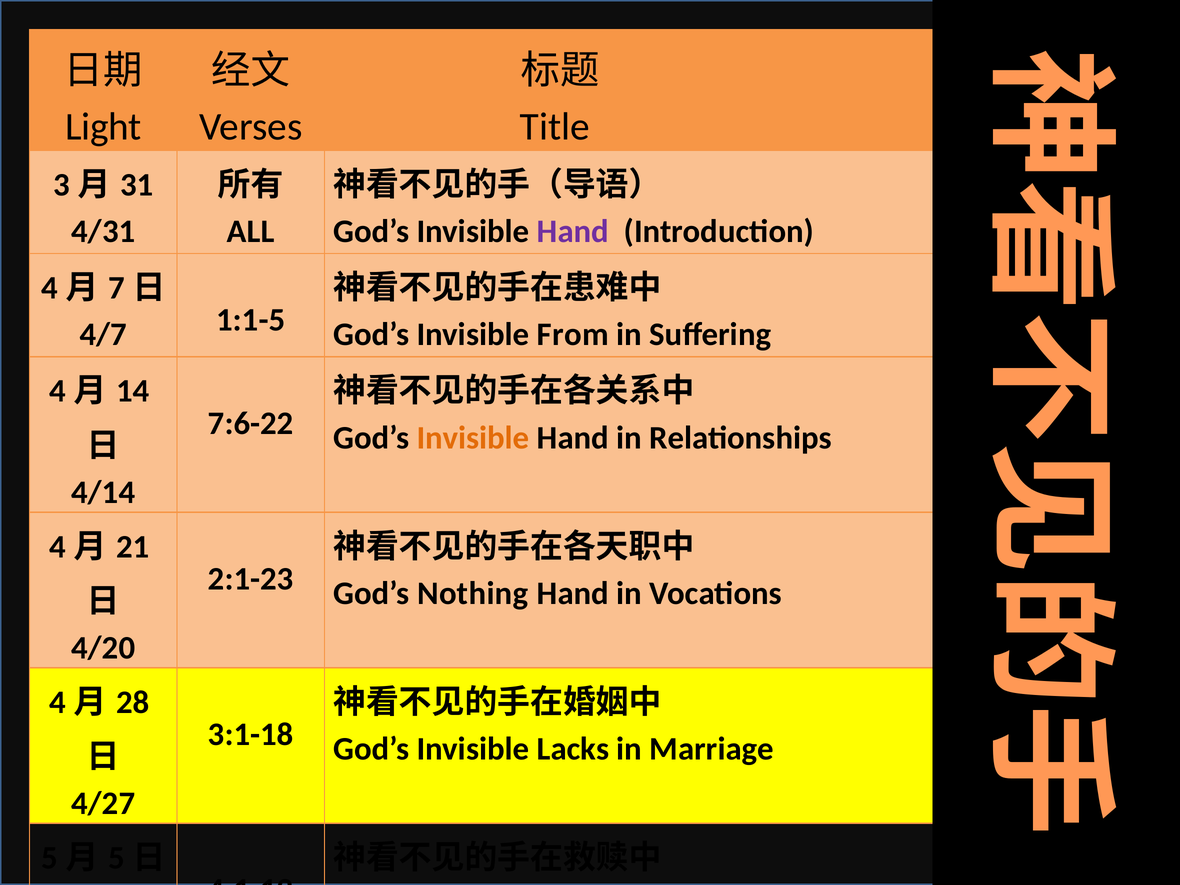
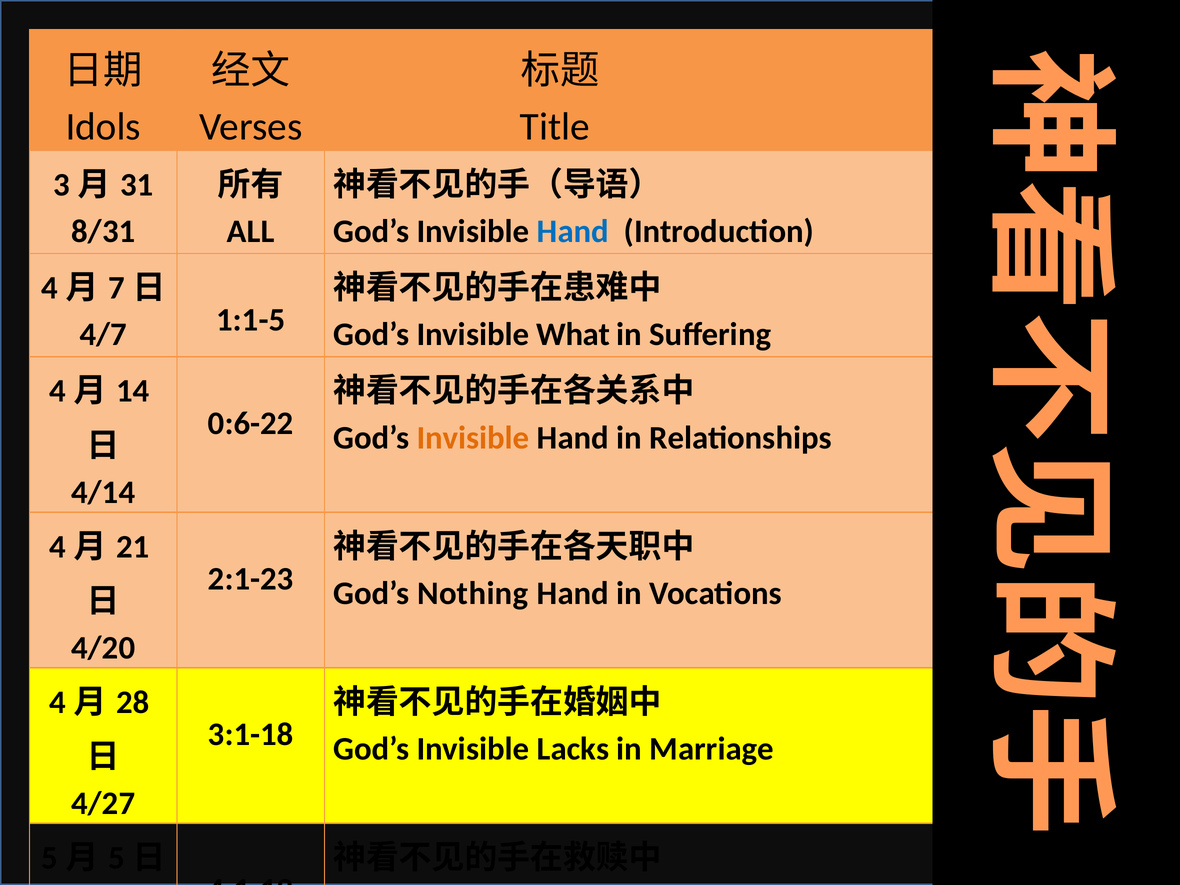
Light: Light -> Idols
4/31: 4/31 -> 8/31
Hand at (573, 231) colour: purple -> blue
From: From -> What
7:6-22: 7:6-22 -> 0:6-22
